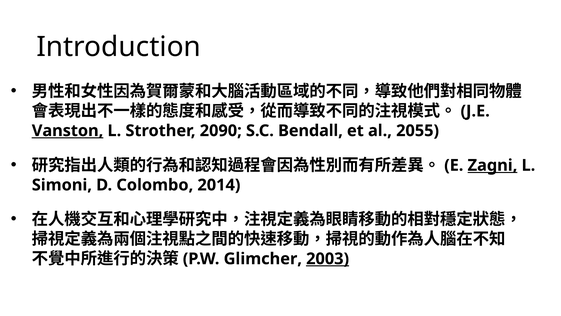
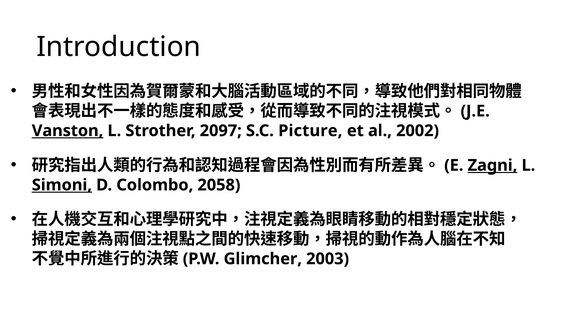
2090: 2090 -> 2097
Bendall: Bendall -> Picture
2055: 2055 -> 2002
Simoni underline: none -> present
2014: 2014 -> 2058
2003 underline: present -> none
